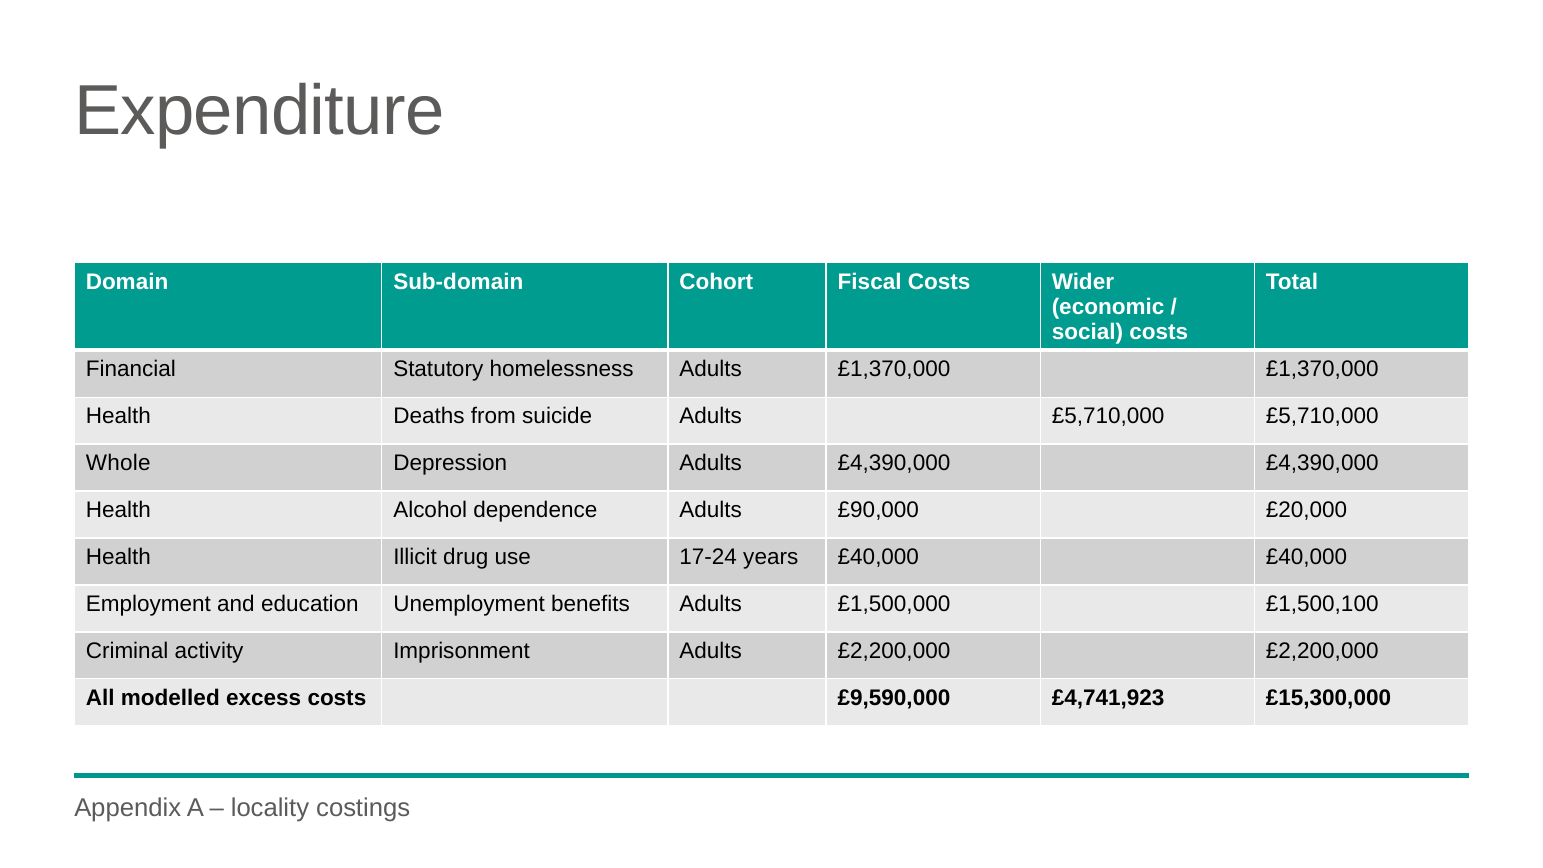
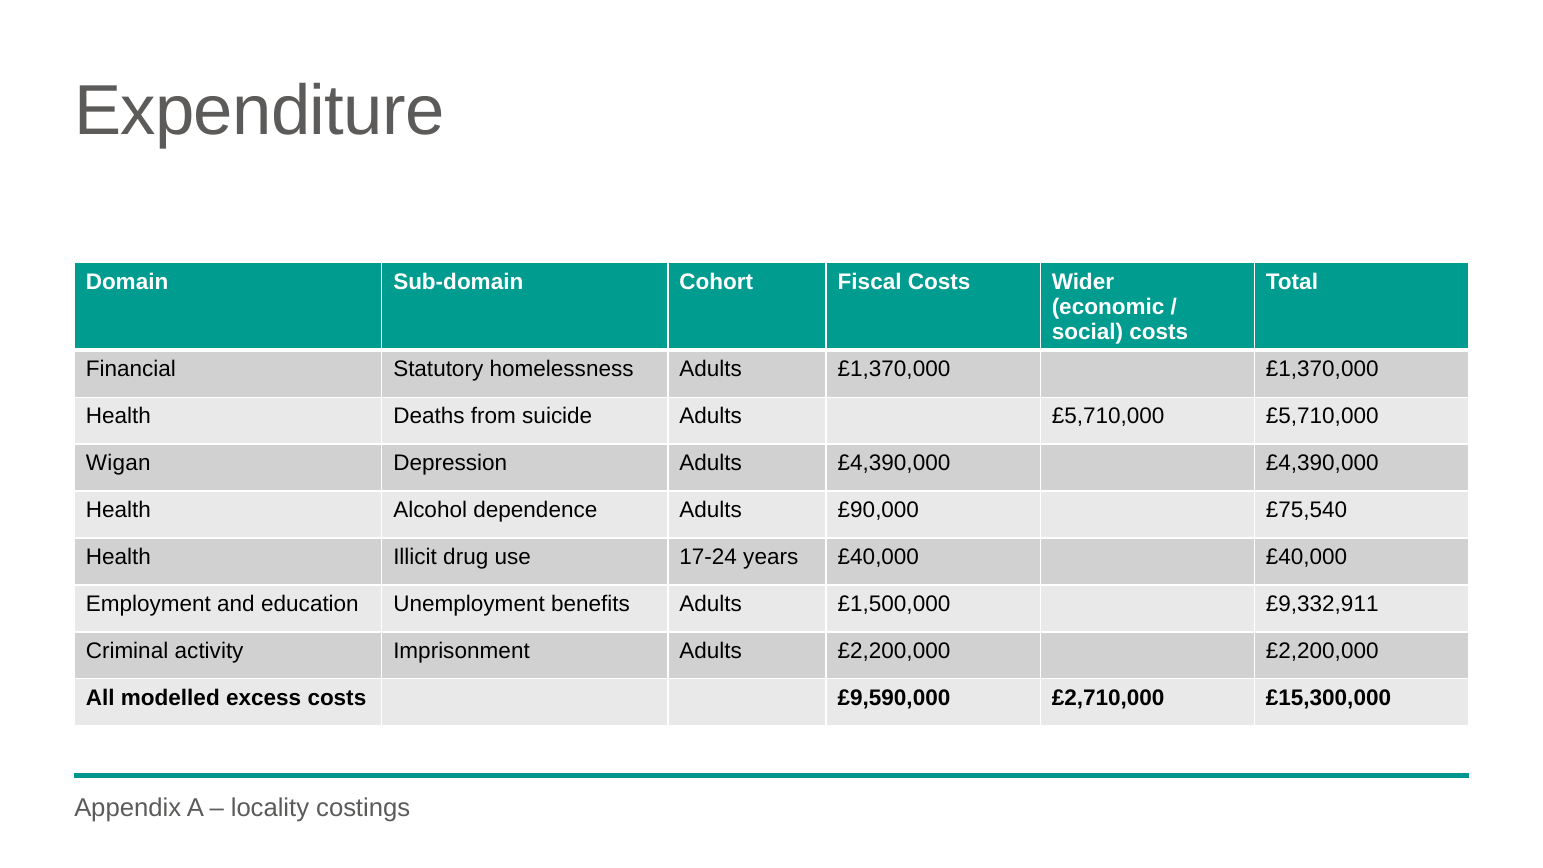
Whole: Whole -> Wigan
£20,000: £20,000 -> £75,540
£1,500,100: £1,500,100 -> £9,332,911
£4,741,923: £4,741,923 -> £2,710,000
